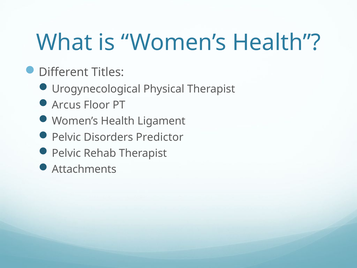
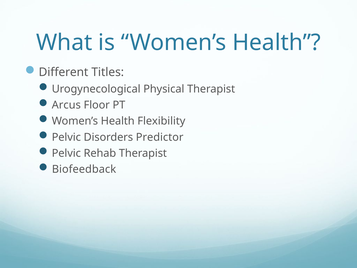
Ligament: Ligament -> Flexibility
Attachments: Attachments -> Biofeedback
